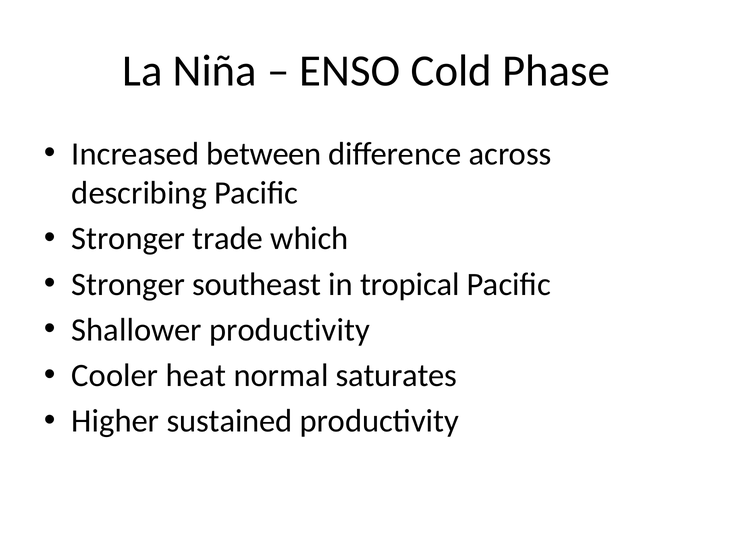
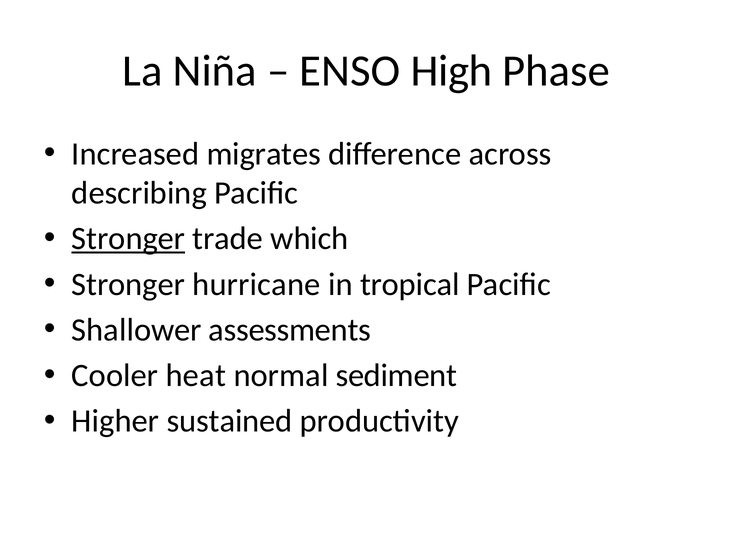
Cold: Cold -> High
between: between -> migrates
Stronger at (128, 238) underline: none -> present
southeast: southeast -> hurricane
Shallower productivity: productivity -> assessments
saturates: saturates -> sediment
